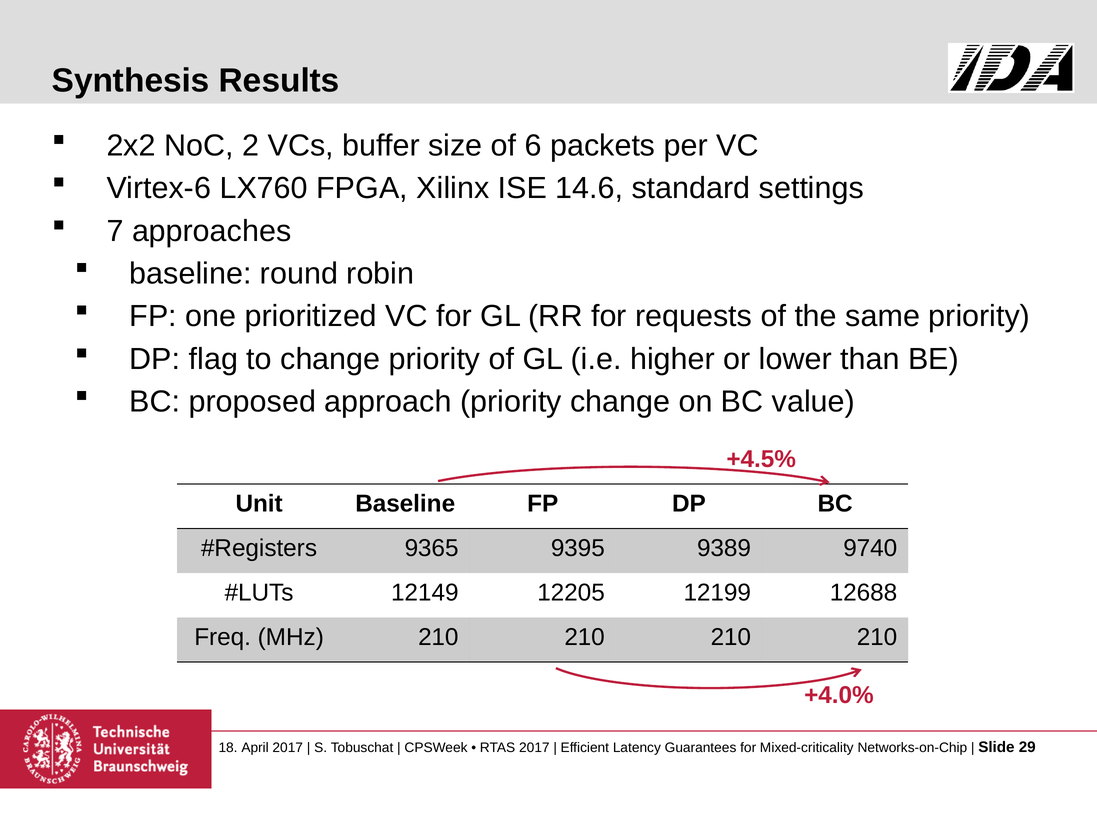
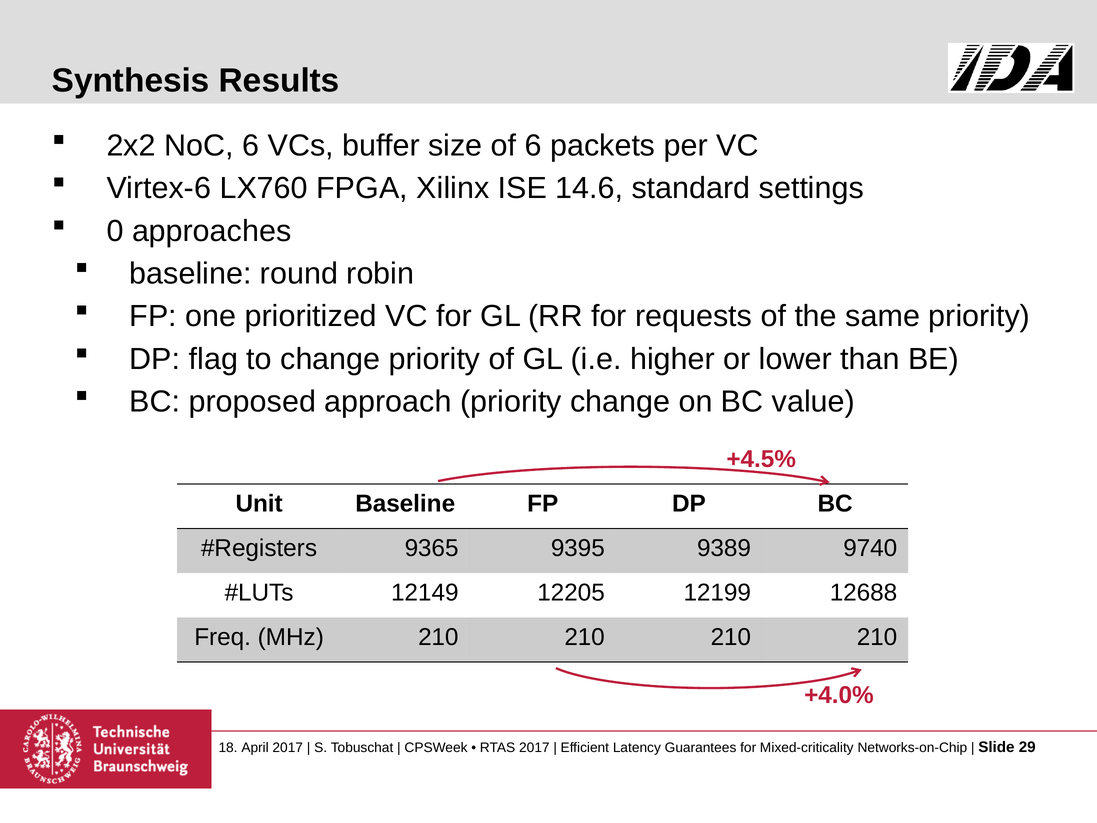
NoC 2: 2 -> 6
7: 7 -> 0
